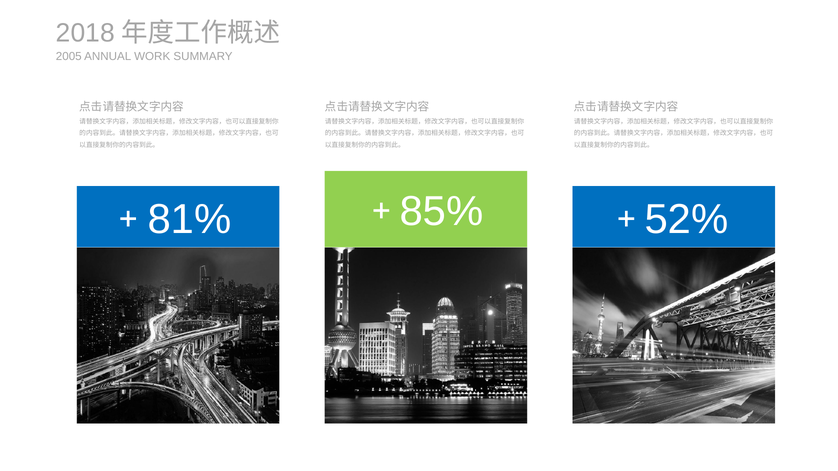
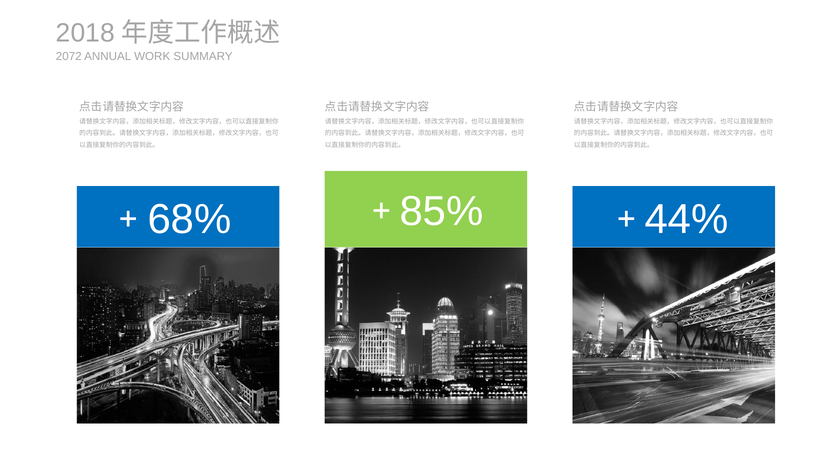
2005: 2005 -> 2072
81%: 81% -> 68%
52%: 52% -> 44%
